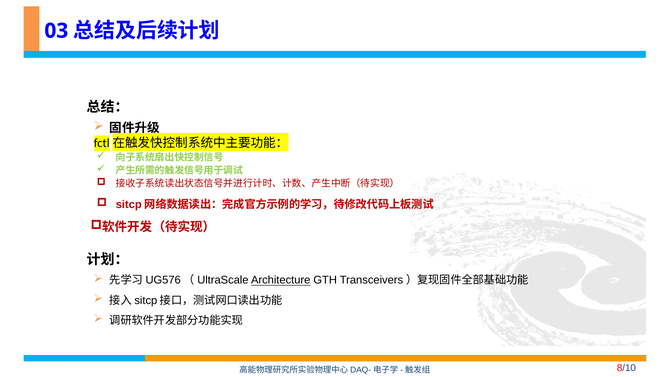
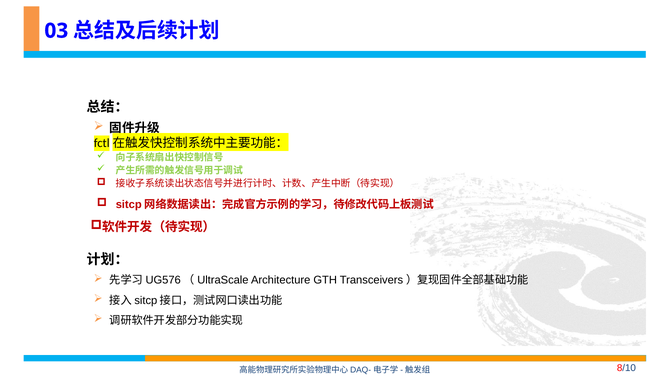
Architecture underline: present -> none
